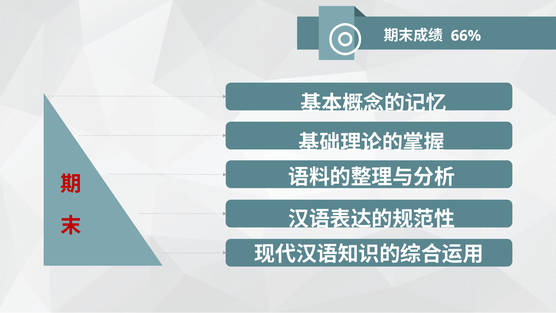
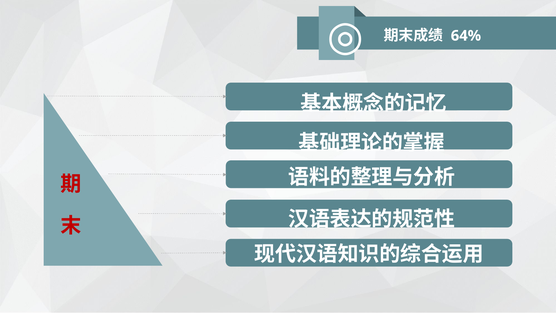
66%: 66% -> 64%
